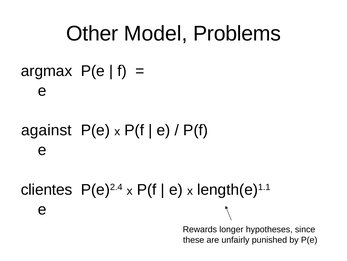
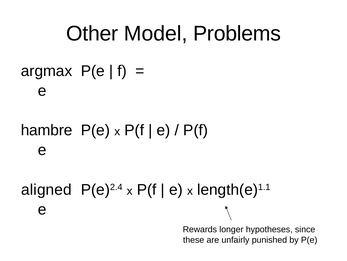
against: against -> hambre
clientes: clientes -> aligned
